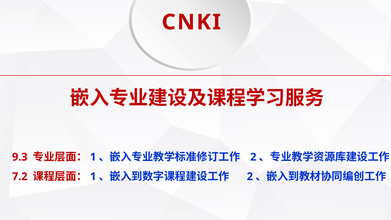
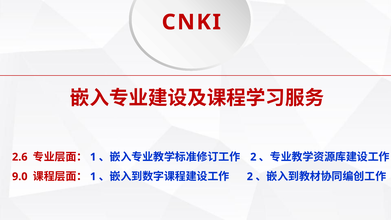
9.3: 9.3 -> 2.6
7.2: 7.2 -> 9.0
